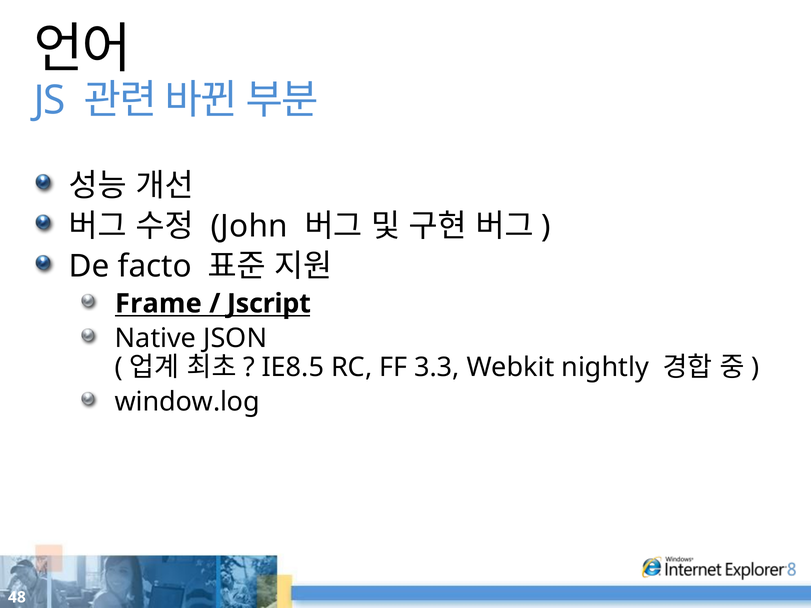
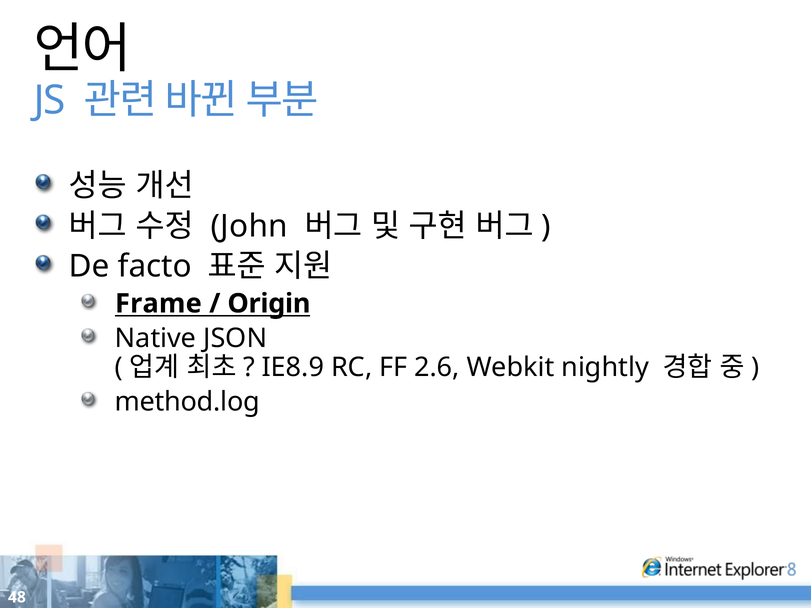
Jscript: Jscript -> Origin
IE8.5: IE8.5 -> IE8.9
3.3: 3.3 -> 2.6
window.log: window.log -> method.log
